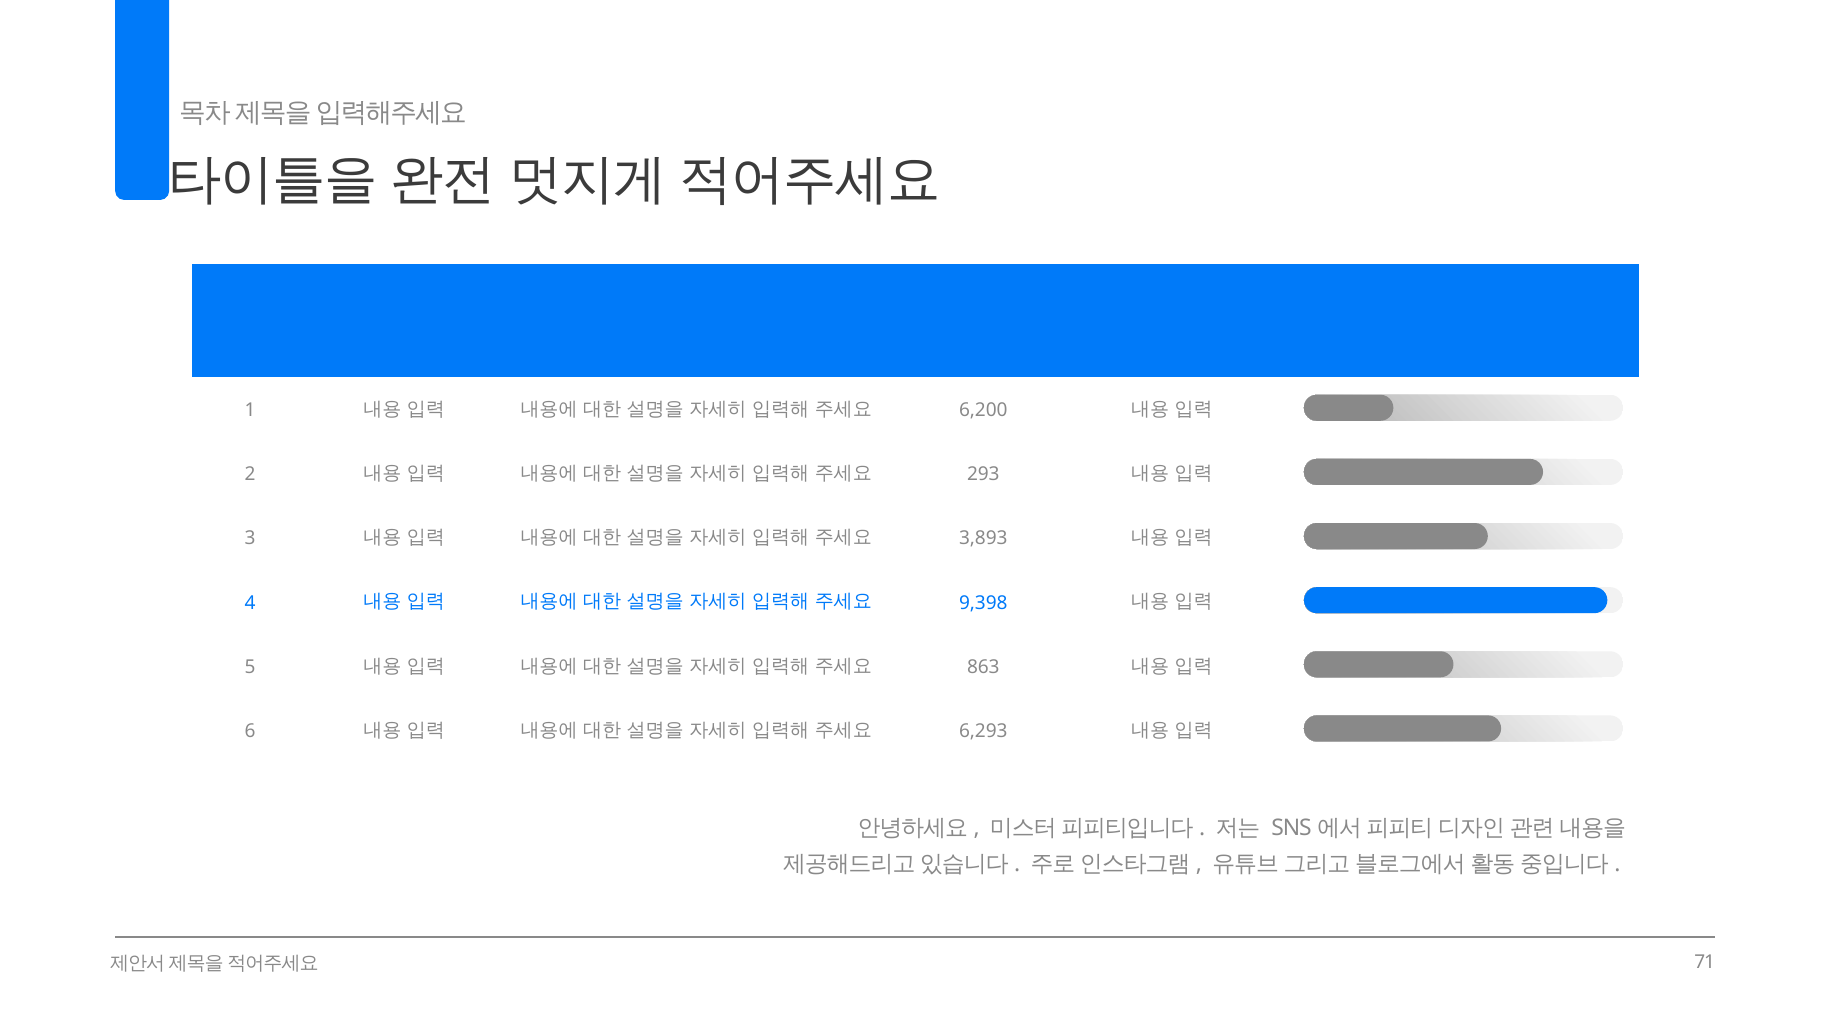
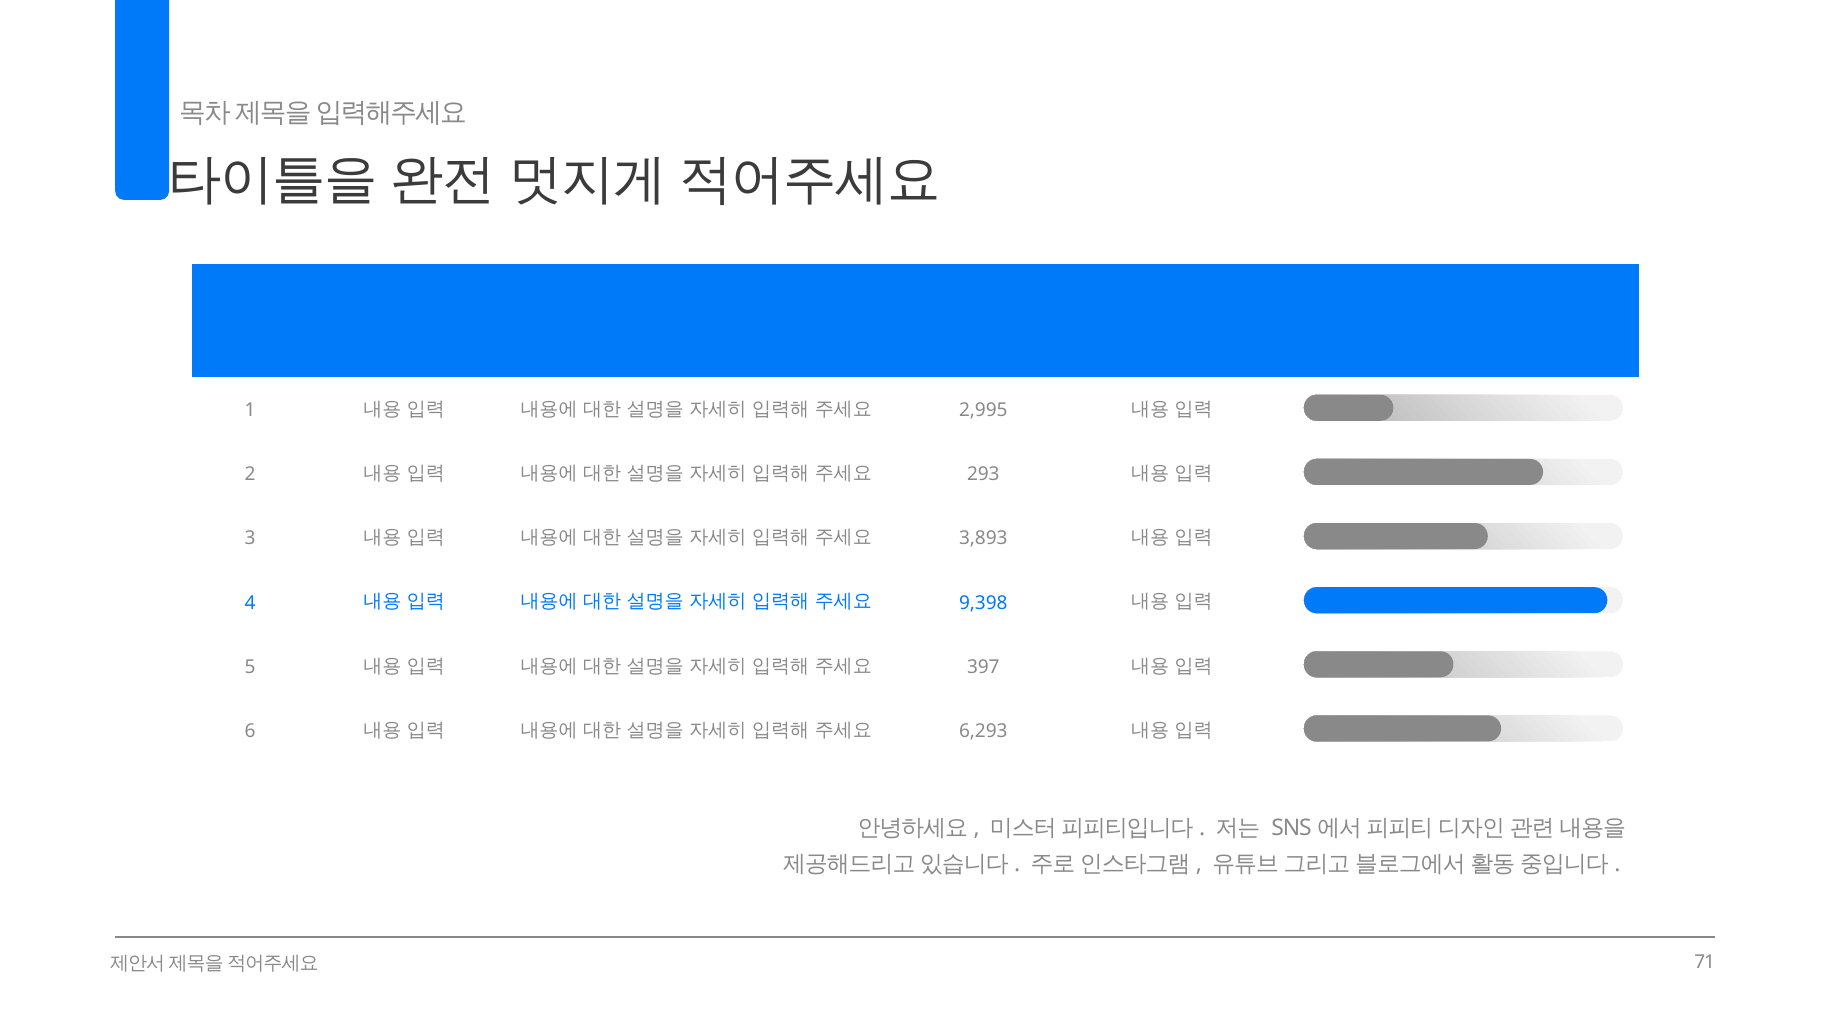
6,200: 6,200 -> 2,995
863: 863 -> 397
